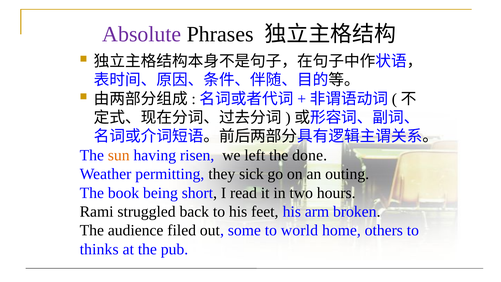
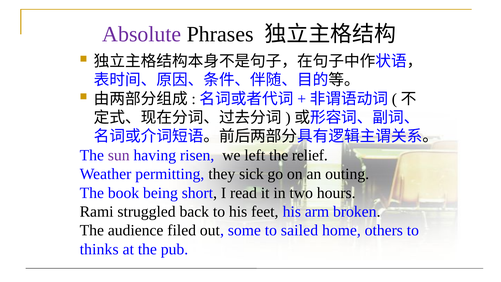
sun colour: orange -> purple
done: done -> relief
world: world -> sailed
